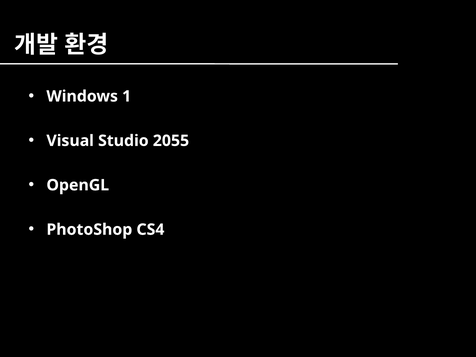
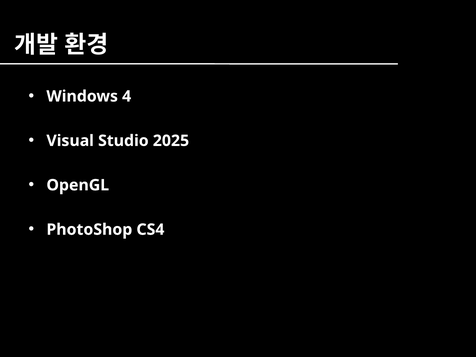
1: 1 -> 4
2055: 2055 -> 2025
